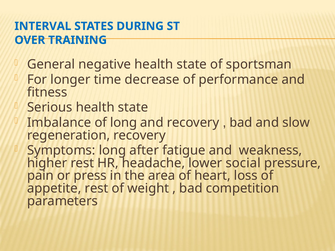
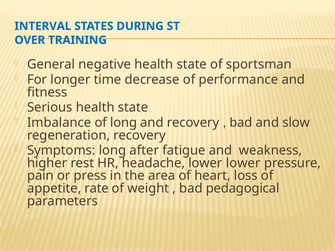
lower social: social -> lower
appetite rest: rest -> rate
competition: competition -> pedagogical
